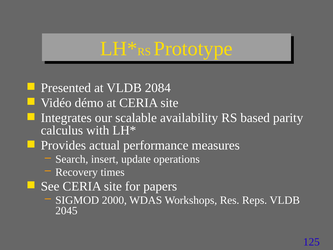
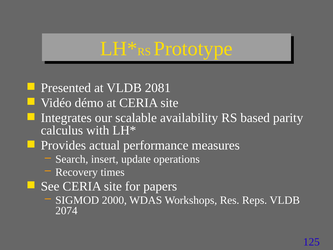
2084: 2084 -> 2081
2045: 2045 -> 2074
